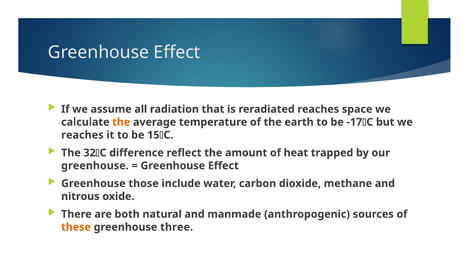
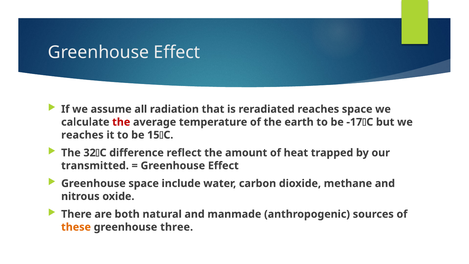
the at (121, 122) colour: orange -> red
greenhouse at (95, 166): greenhouse -> transmitted
Greenhouse those: those -> space
